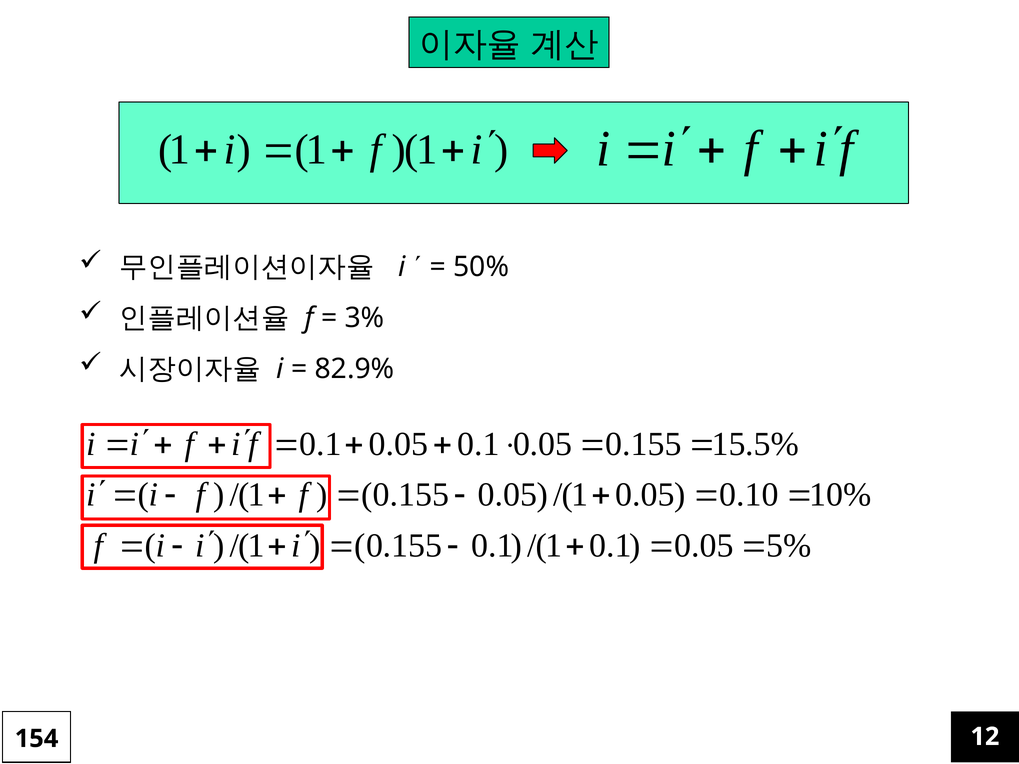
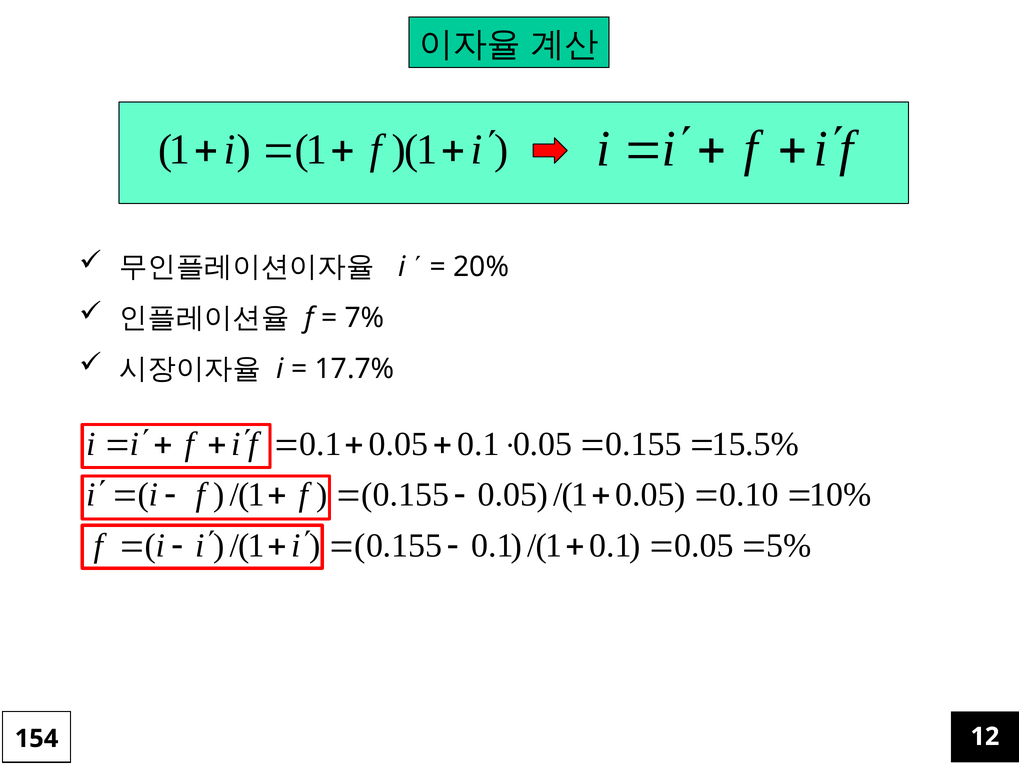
50%: 50% -> 20%
3%: 3% -> 7%
82.9%: 82.9% -> 17.7%
